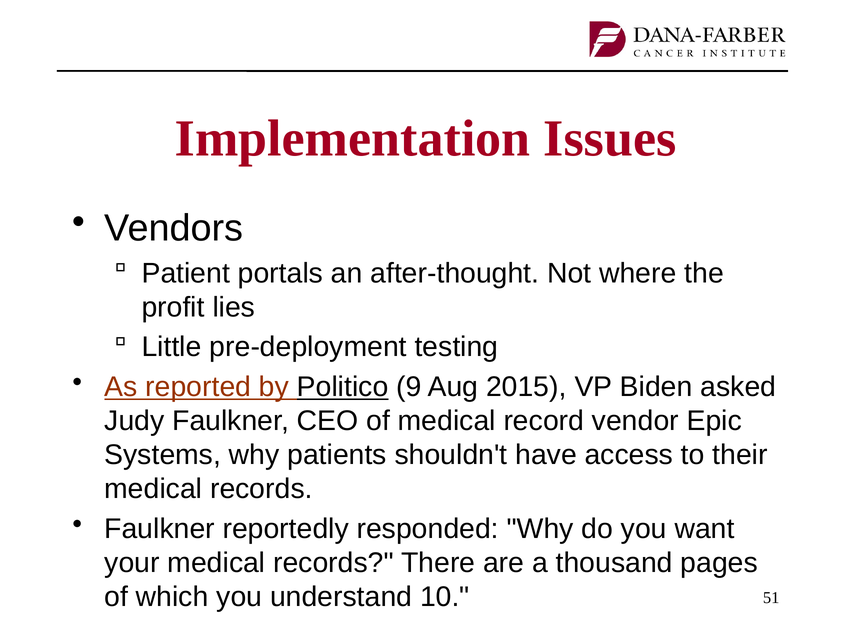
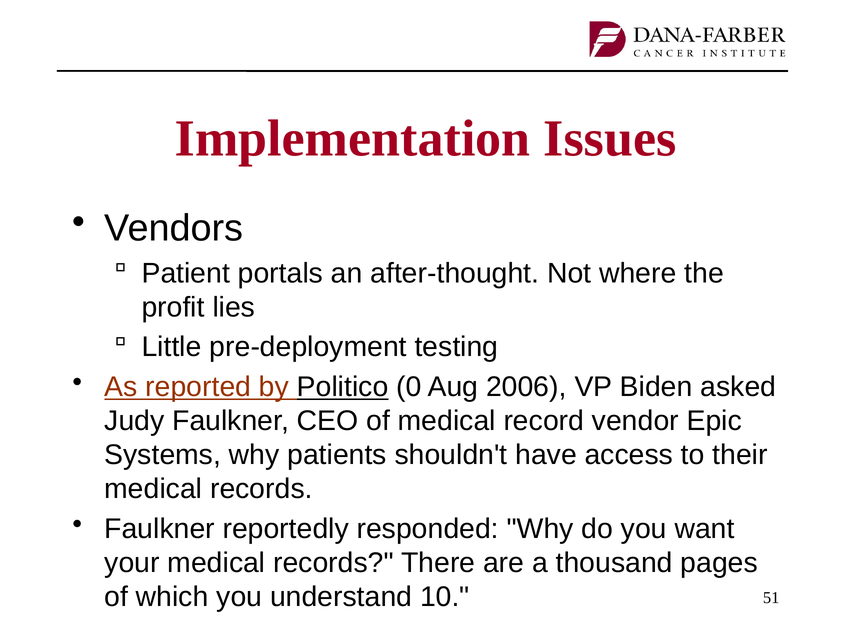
9: 9 -> 0
2015: 2015 -> 2006
